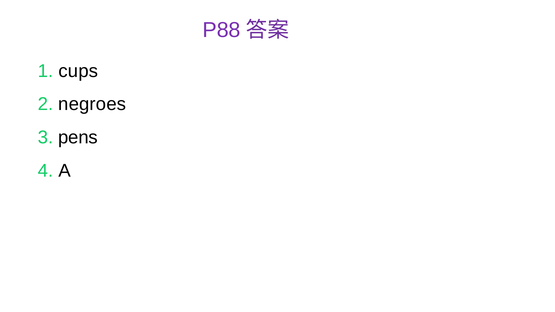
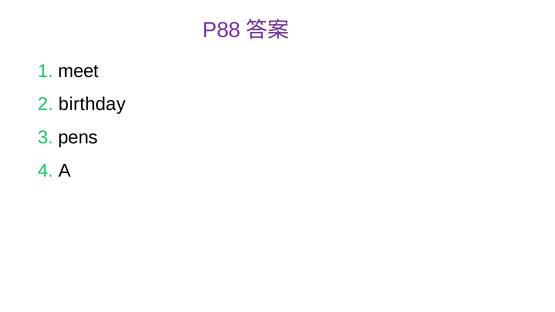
cups: cups -> meet
negroes: negroes -> birthday
